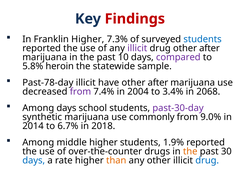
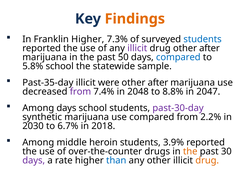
Findings colour: red -> orange
10: 10 -> 50
compared at (178, 57) colour: purple -> blue
5.8% heroin: heroin -> school
Past-78-day: Past-78-day -> Past-35-day
have: have -> were
2004: 2004 -> 2048
3.4%: 3.4% -> 8.8%
2068: 2068 -> 2047
use commonly: commonly -> compared
9.0%: 9.0% -> 2.2%
2014: 2014 -> 2030
middle higher: higher -> heroin
1.9%: 1.9% -> 3.9%
days at (34, 160) colour: blue -> purple
than colour: orange -> blue
drug at (207, 160) colour: blue -> orange
